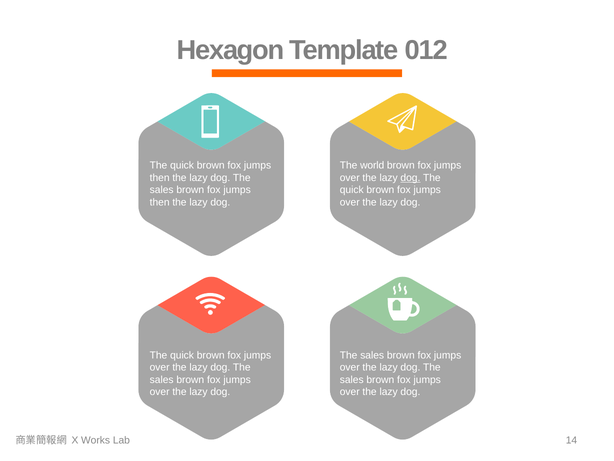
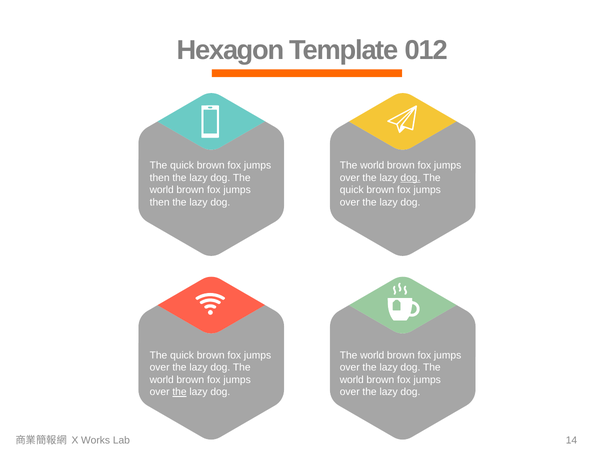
sales at (162, 190): sales -> world
sales at (372, 355): sales -> world
sales at (162, 379): sales -> world
sales at (352, 379): sales -> world
the at (179, 392) underline: none -> present
